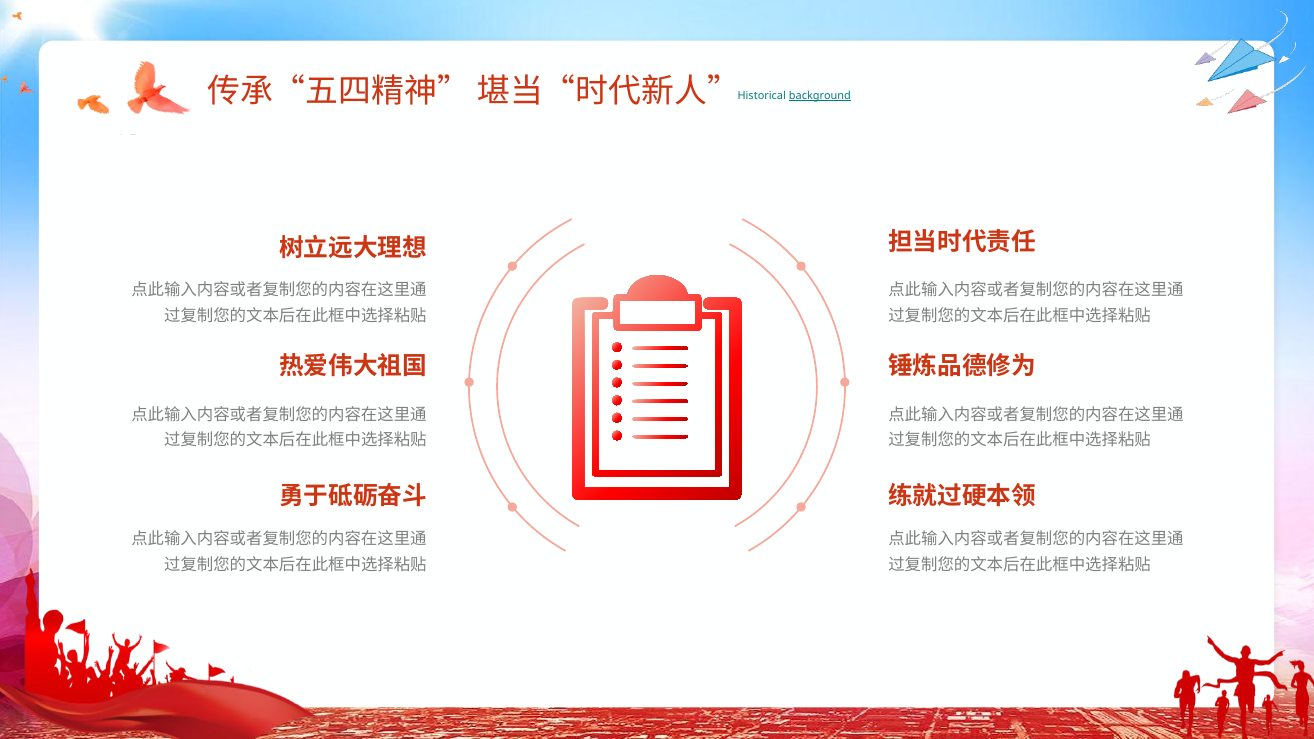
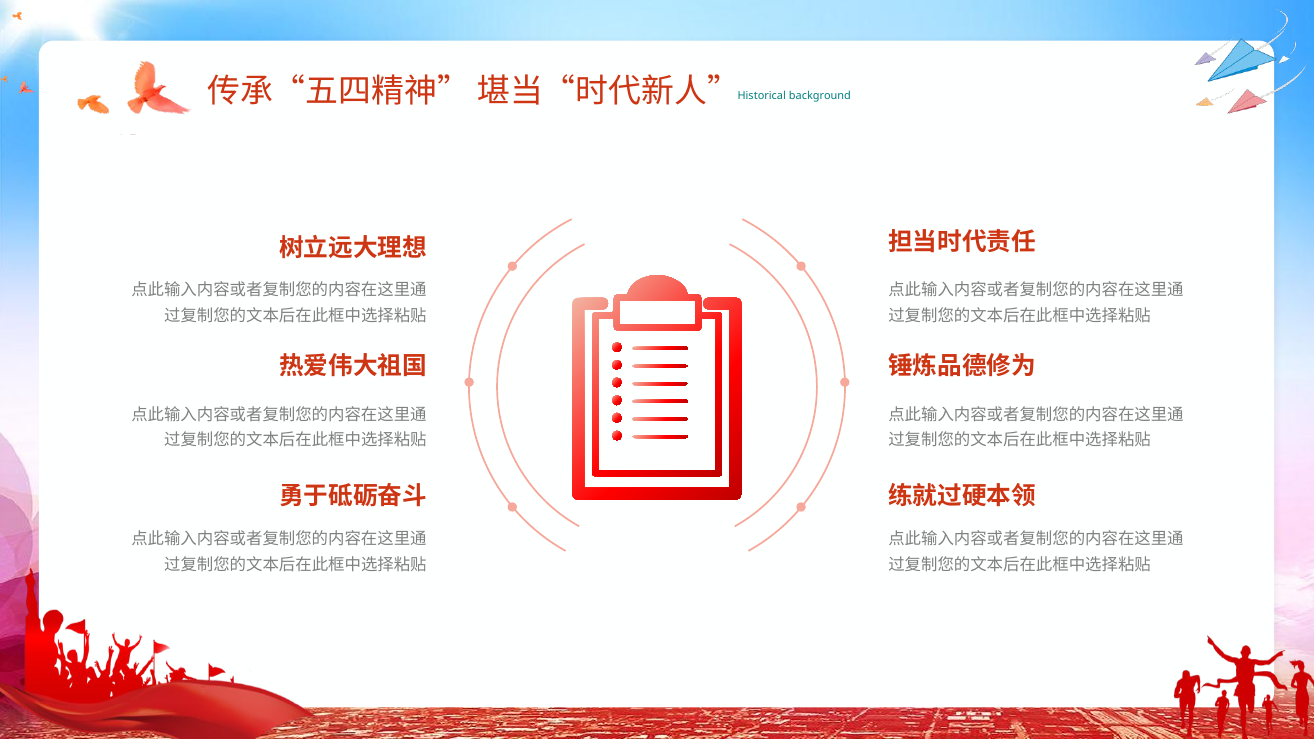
background underline: present -> none
